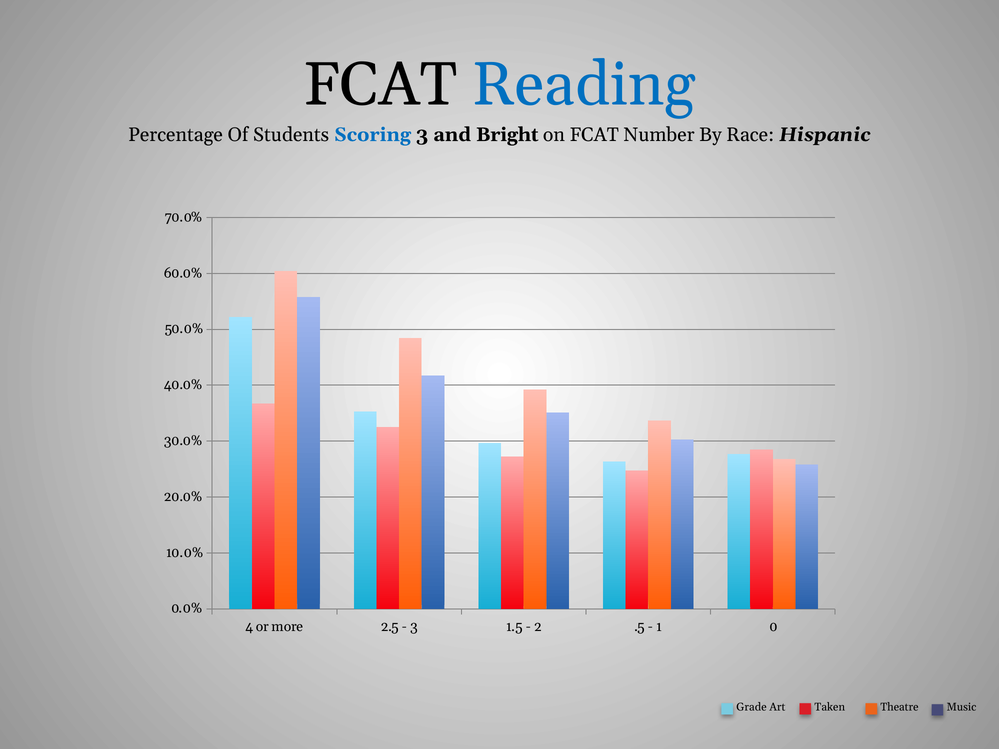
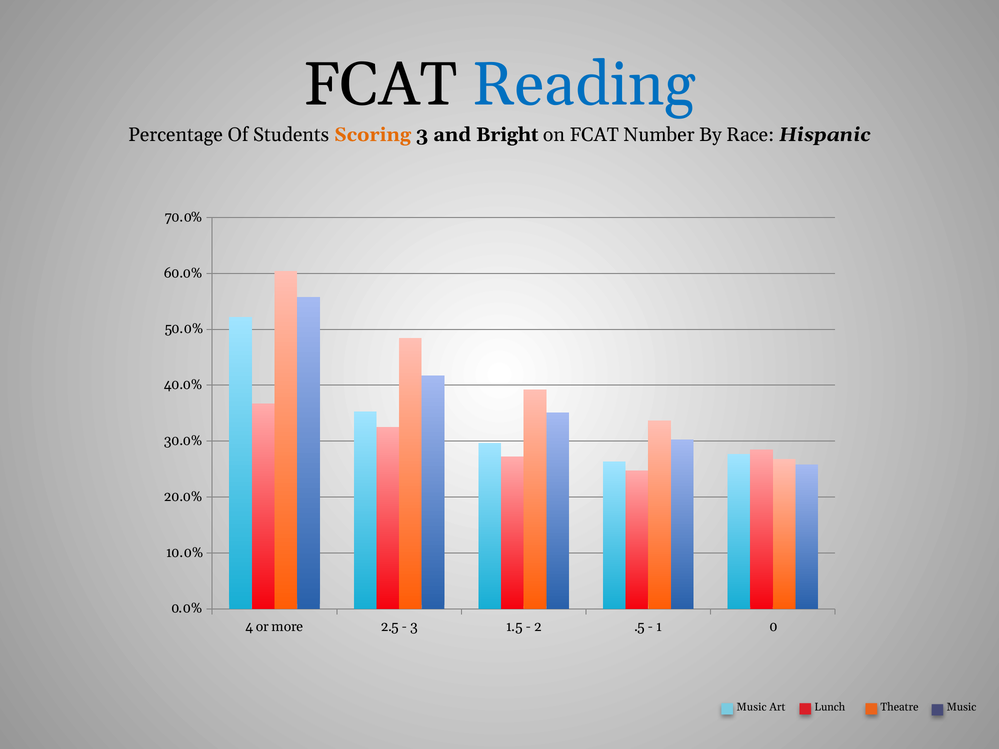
Scoring colour: blue -> orange
Grade at (751, 707): Grade -> Music
Taken: Taken -> Lunch
